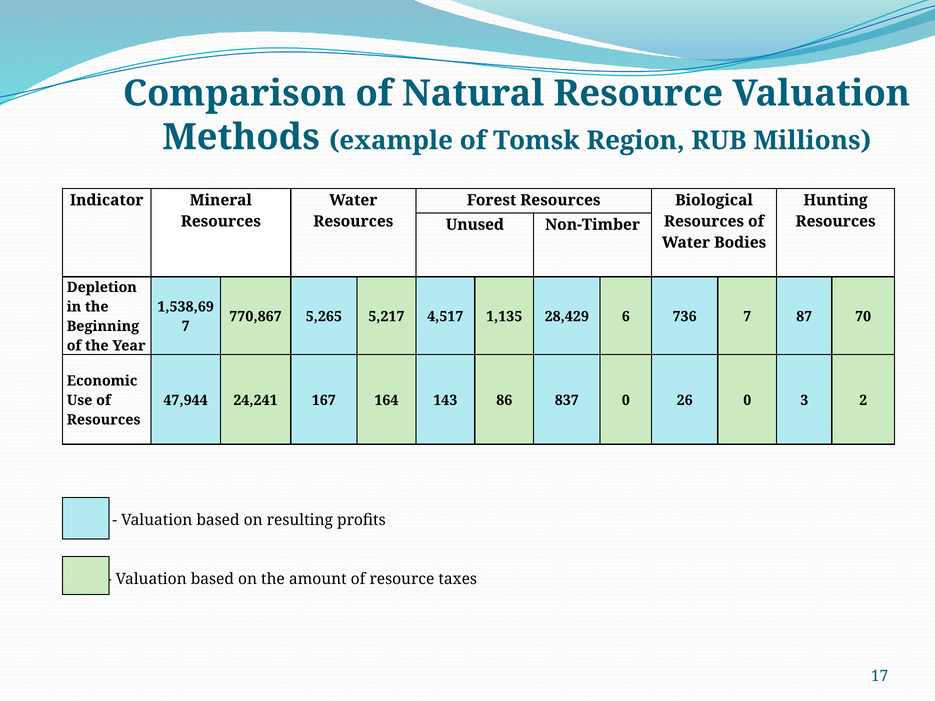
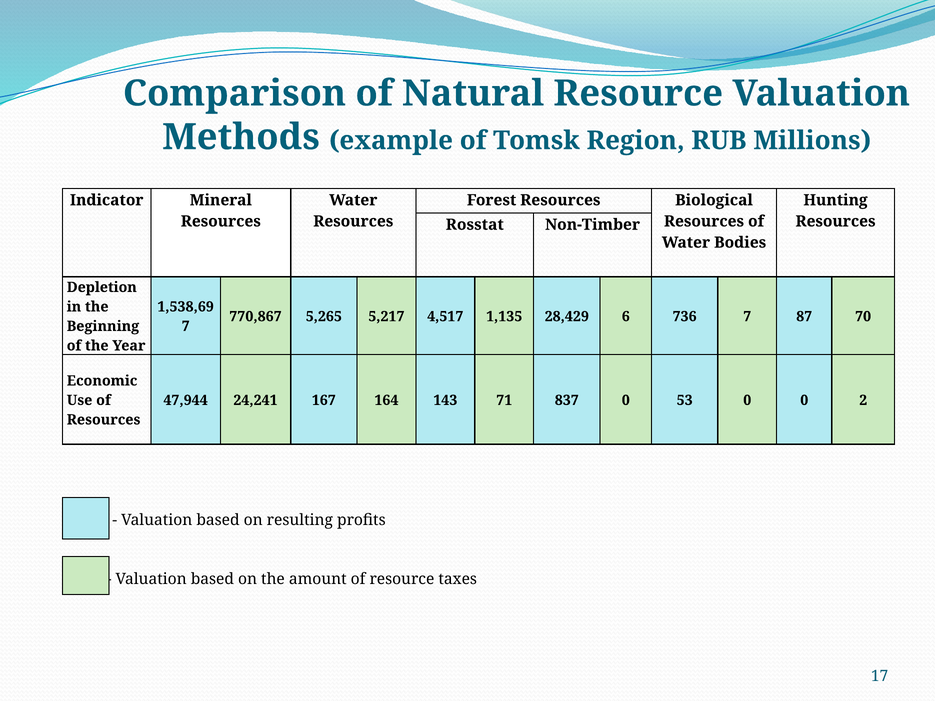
Unused: Unused -> Rosstat
86: 86 -> 71
26: 26 -> 53
0 3: 3 -> 0
